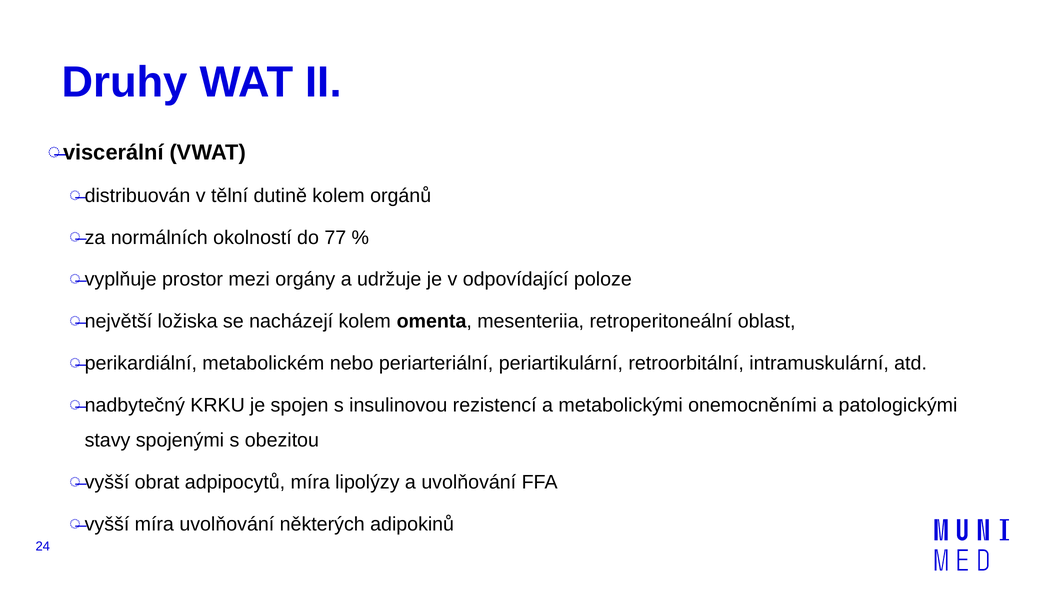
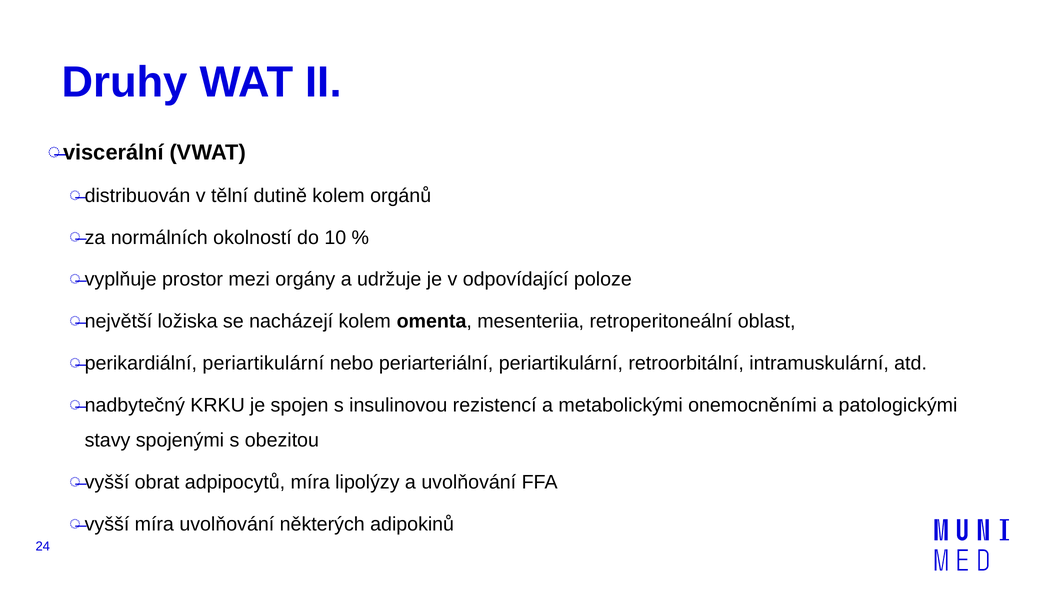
77: 77 -> 10
metabolickém at (263, 363): metabolickém -> periartikulární
